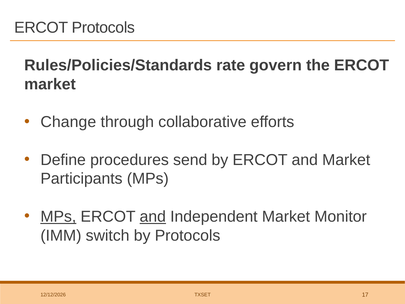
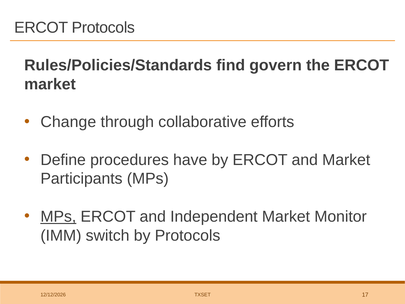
rate: rate -> find
send: send -> have
and at (153, 216) underline: present -> none
